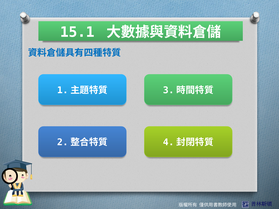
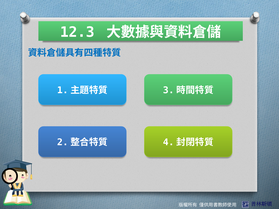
15.1: 15.1 -> 12.3
